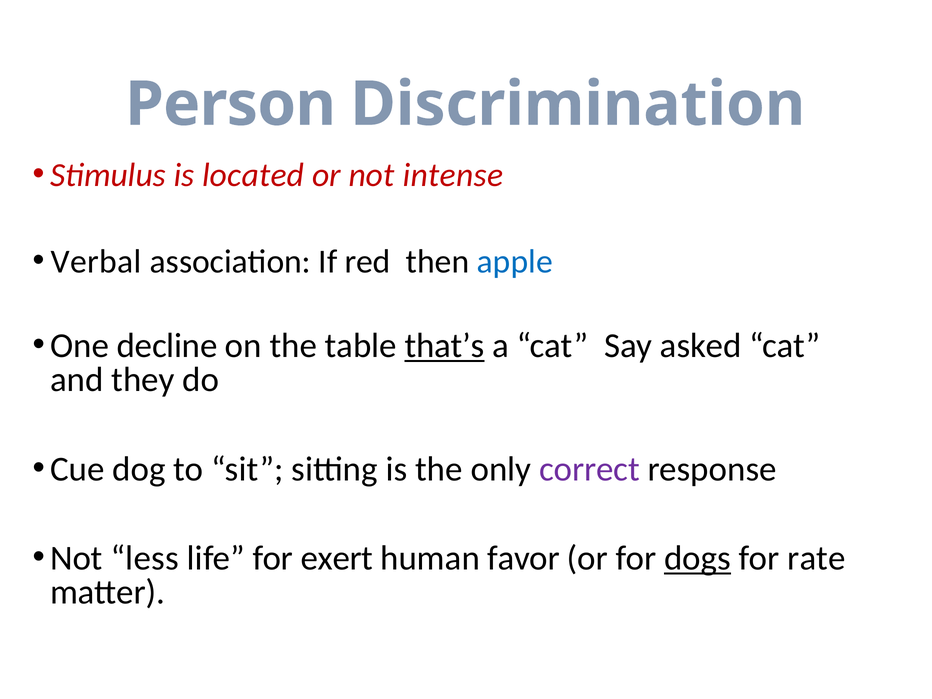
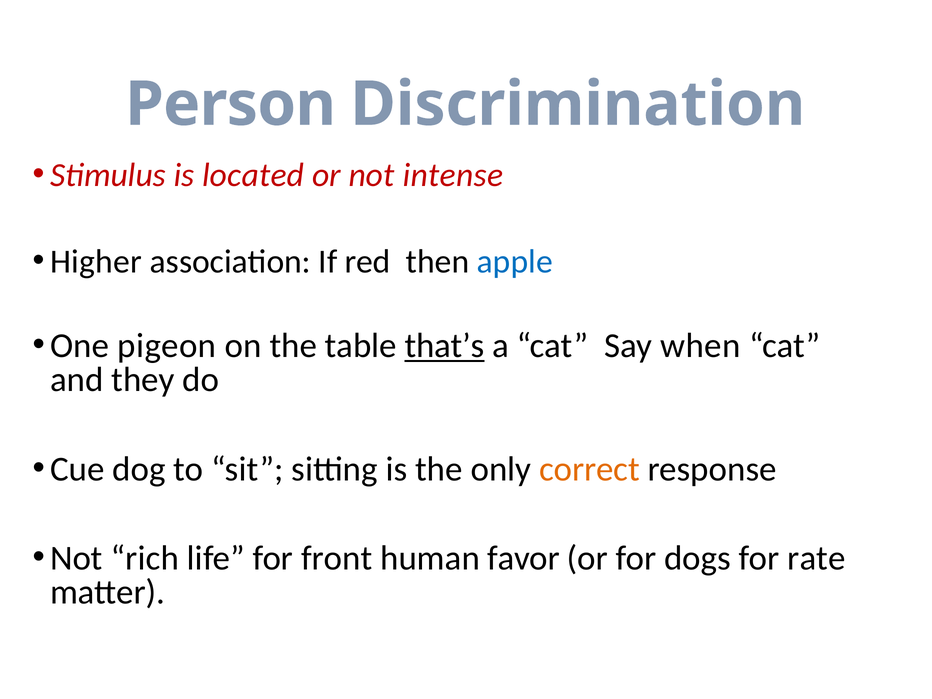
Verbal: Verbal -> Higher
decline: decline -> pigeon
asked: asked -> when
correct colour: purple -> orange
less: less -> rich
exert: exert -> front
dogs underline: present -> none
